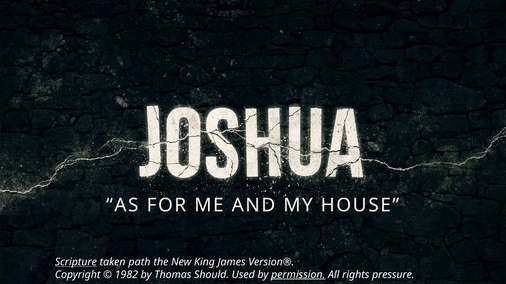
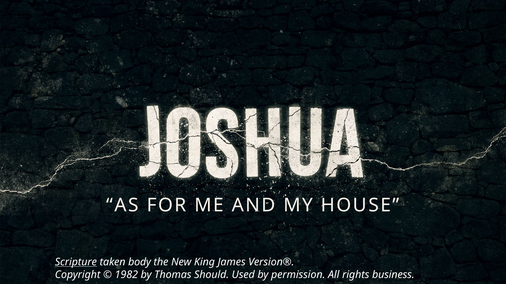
path: path -> body
permission underline: present -> none
pressure: pressure -> business
